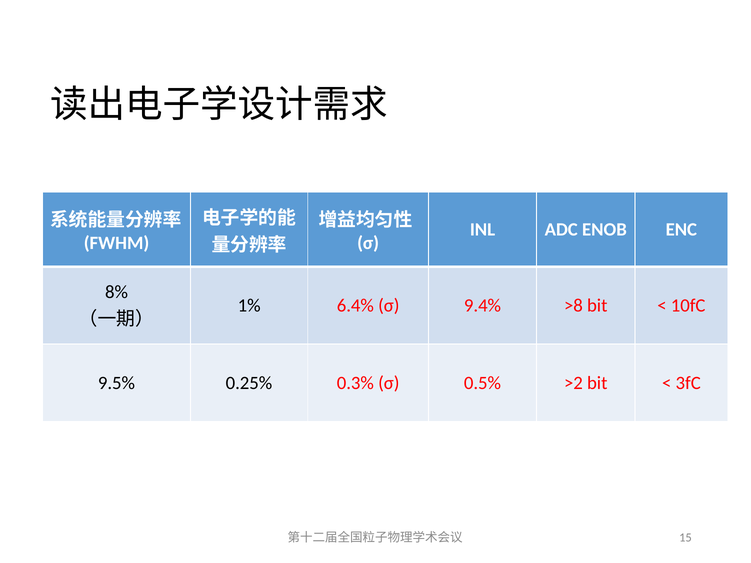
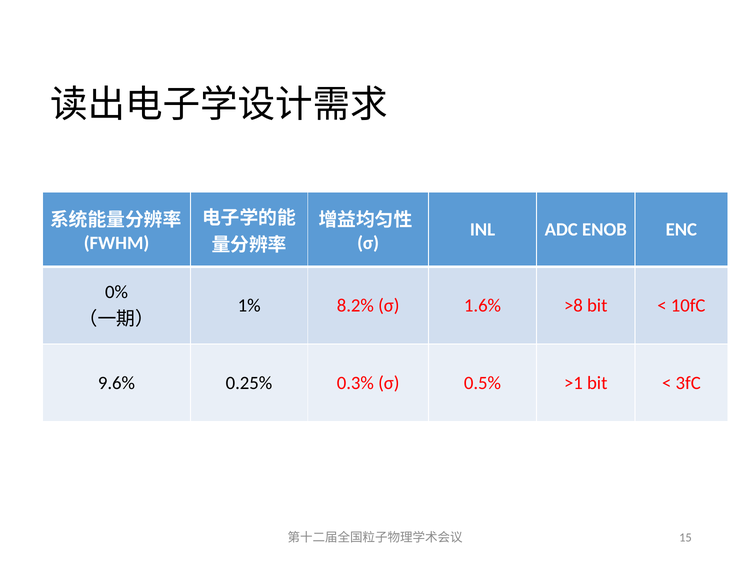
8%: 8% -> 0%
6.4%: 6.4% -> 8.2%
9.4%: 9.4% -> 1.6%
9.5%: 9.5% -> 9.6%
>2: >2 -> >1
